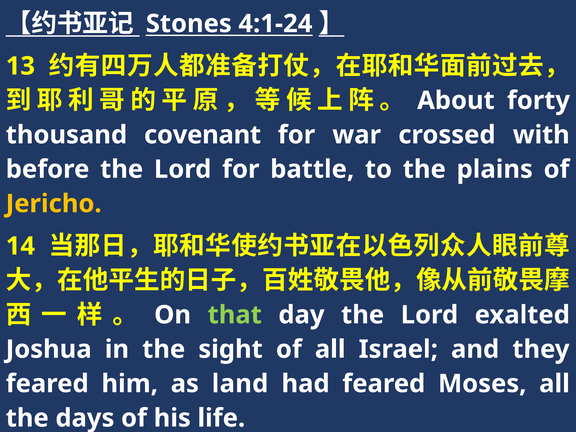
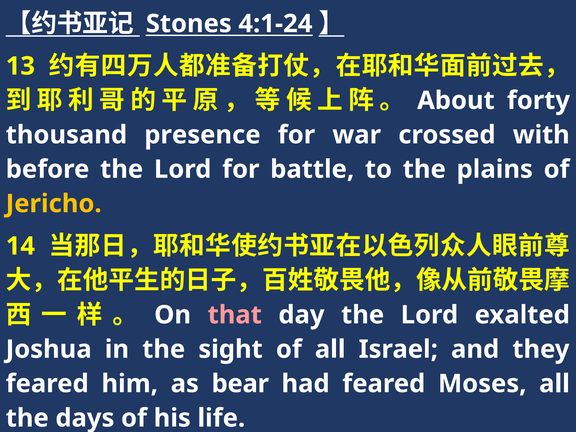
covenant: covenant -> presence
that colour: light green -> pink
land: land -> bear
